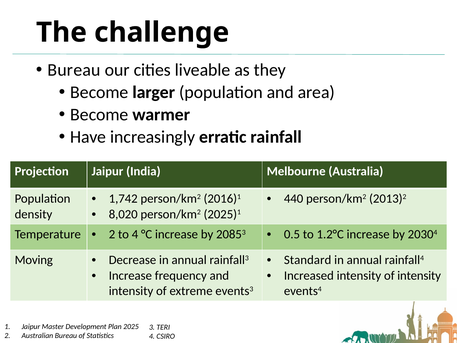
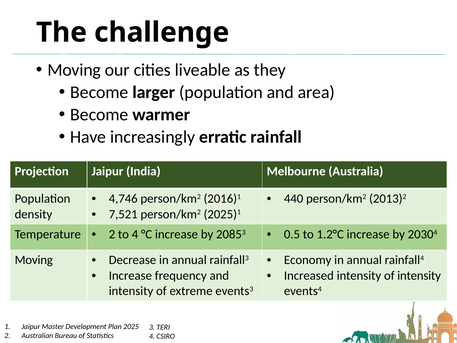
Bureau at (74, 70): Bureau -> Moving
1,742: 1,742 -> 4,746
8,020: 8,020 -> 7,521
Standard: Standard -> Economy
